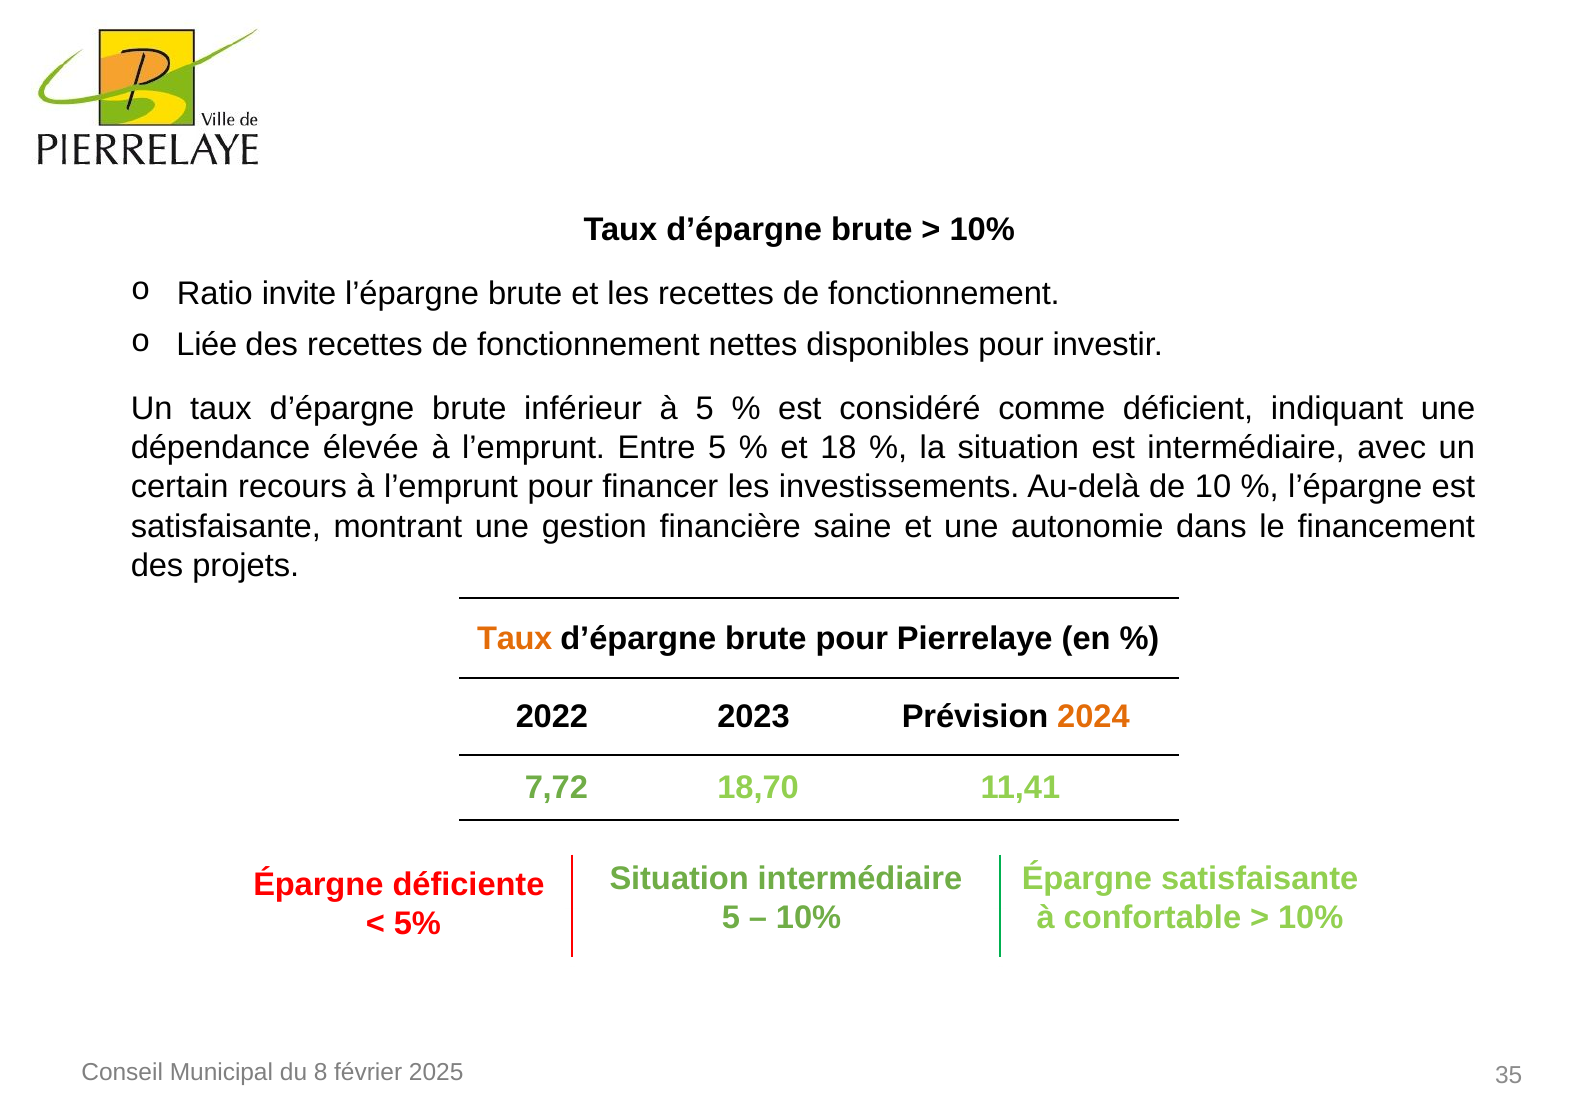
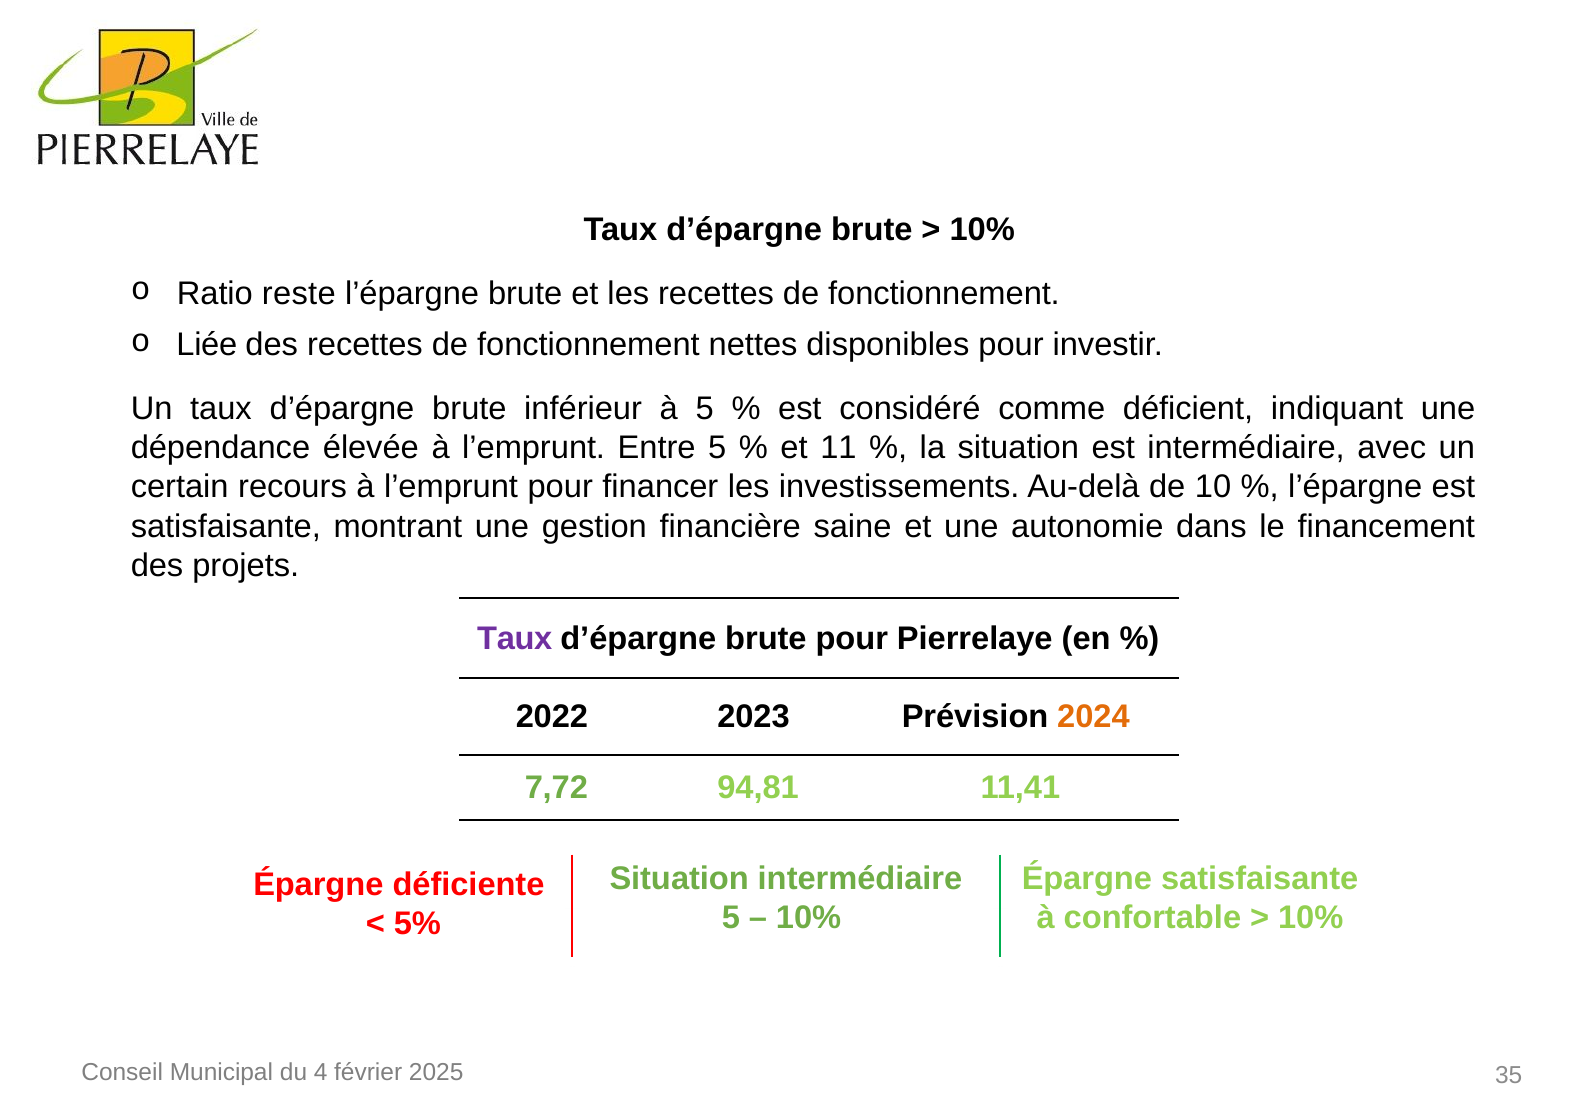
invite: invite -> reste
18: 18 -> 11
Taux at (515, 639) colour: orange -> purple
18,70: 18,70 -> 94,81
8: 8 -> 4
